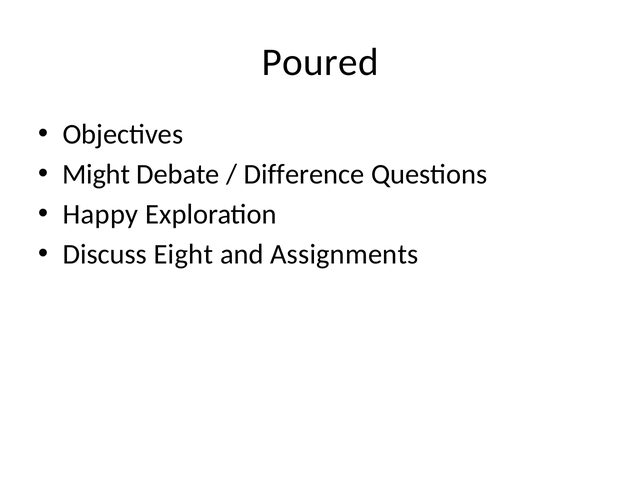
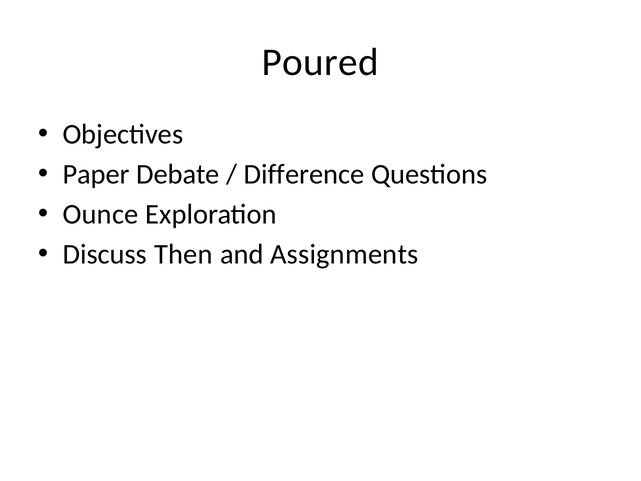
Might: Might -> Paper
Happy: Happy -> Ounce
Eight: Eight -> Then
